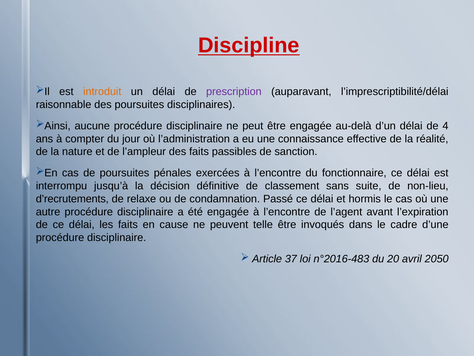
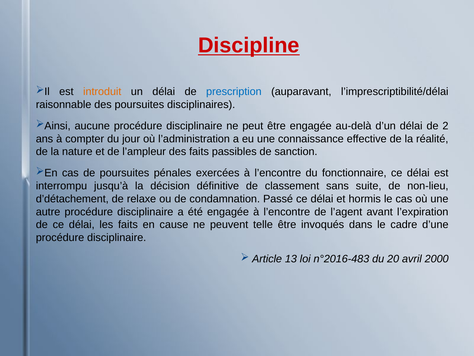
prescription colour: purple -> blue
4: 4 -> 2
d’recrutements: d’recrutements -> d’détachement
37: 37 -> 13
2050: 2050 -> 2000
